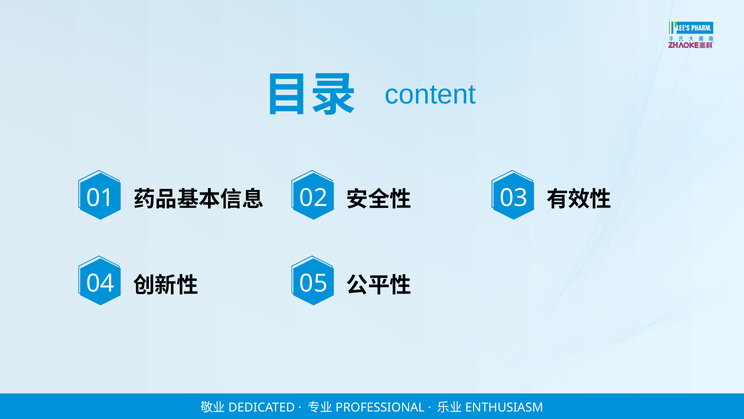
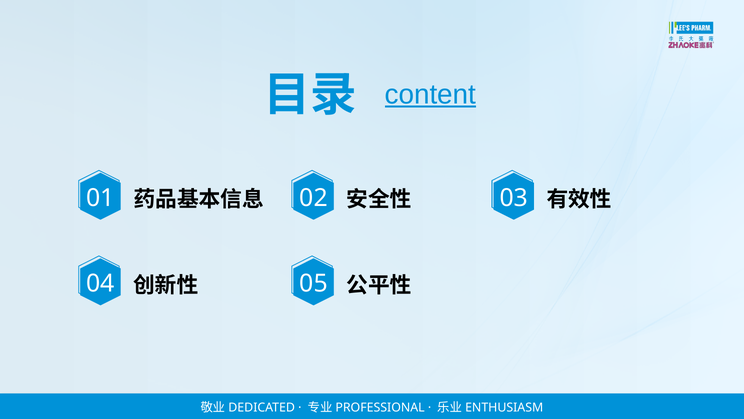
content underline: none -> present
